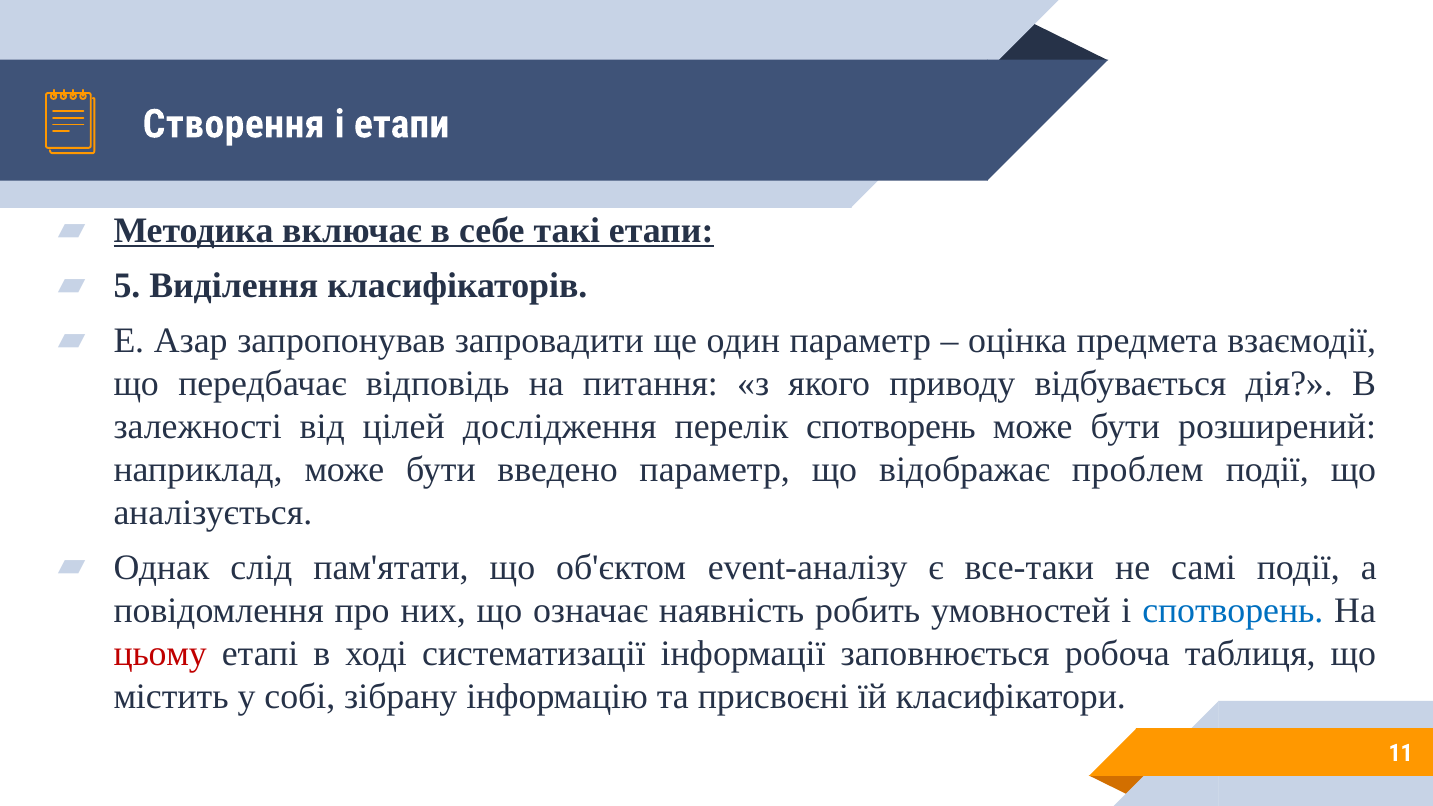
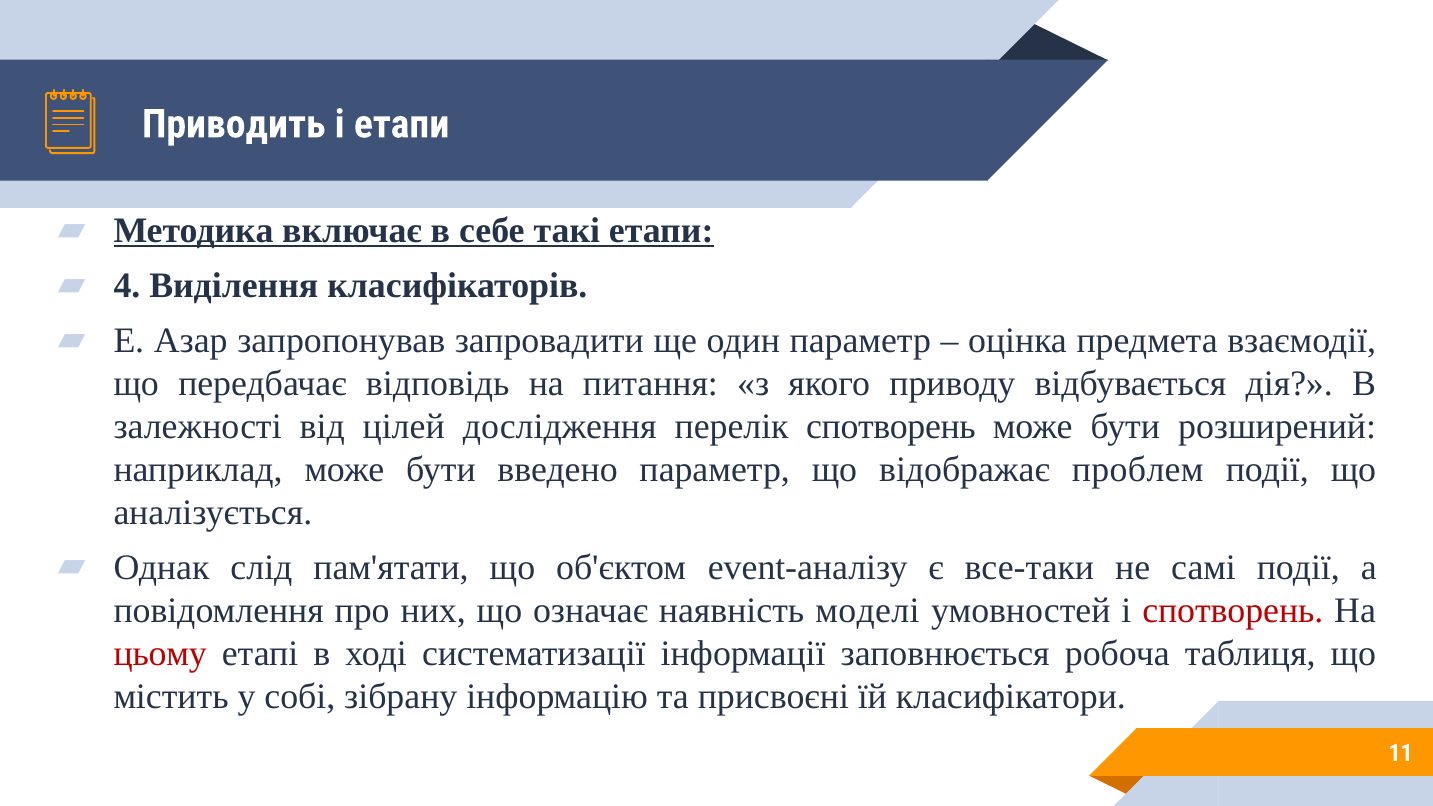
Створення: Створення -> Приводить
5: 5 -> 4
робить: робить -> моделі
спотворень at (1233, 610) colour: blue -> red
